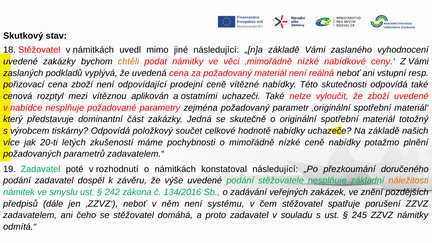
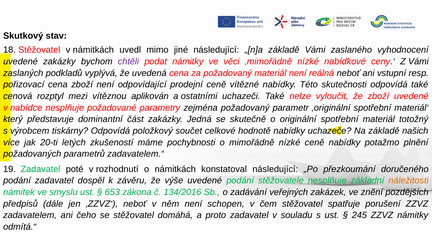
chtěli colour: orange -> purple
242: 242 -> 653
systému: systému -> schopen
